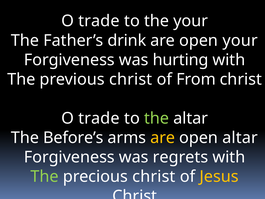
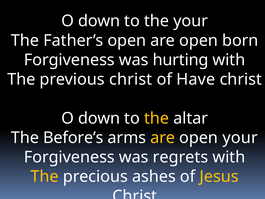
trade at (99, 21): trade -> down
Father’s drink: drink -> open
open your: your -> born
From: From -> Have
trade at (99, 118): trade -> down
the at (157, 118) colour: light green -> yellow
open altar: altar -> your
The at (45, 176) colour: light green -> yellow
precious christ: christ -> ashes
